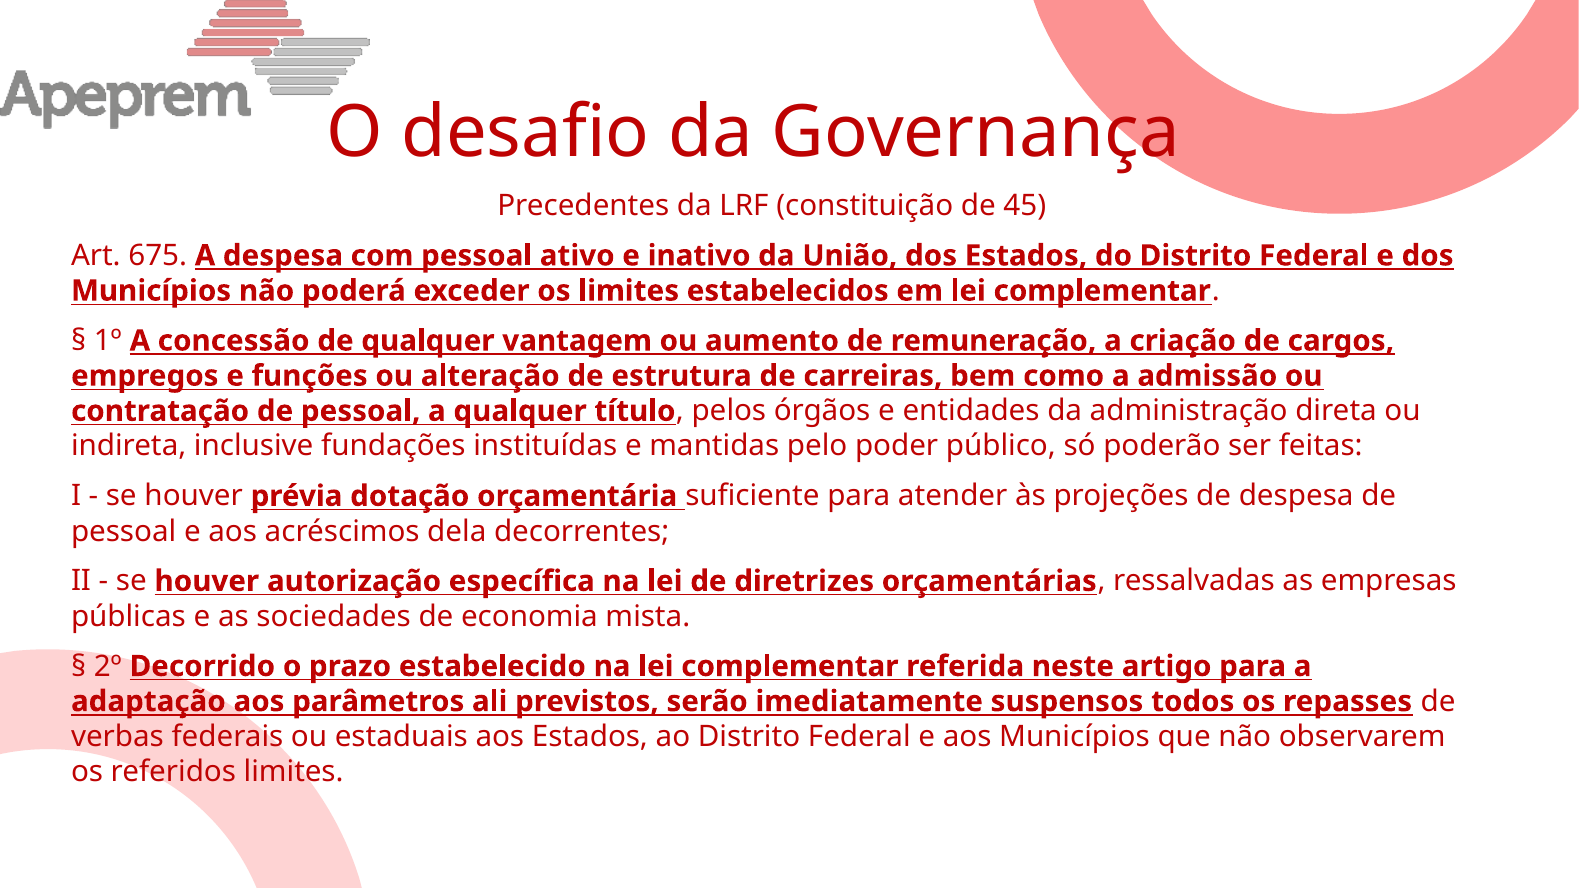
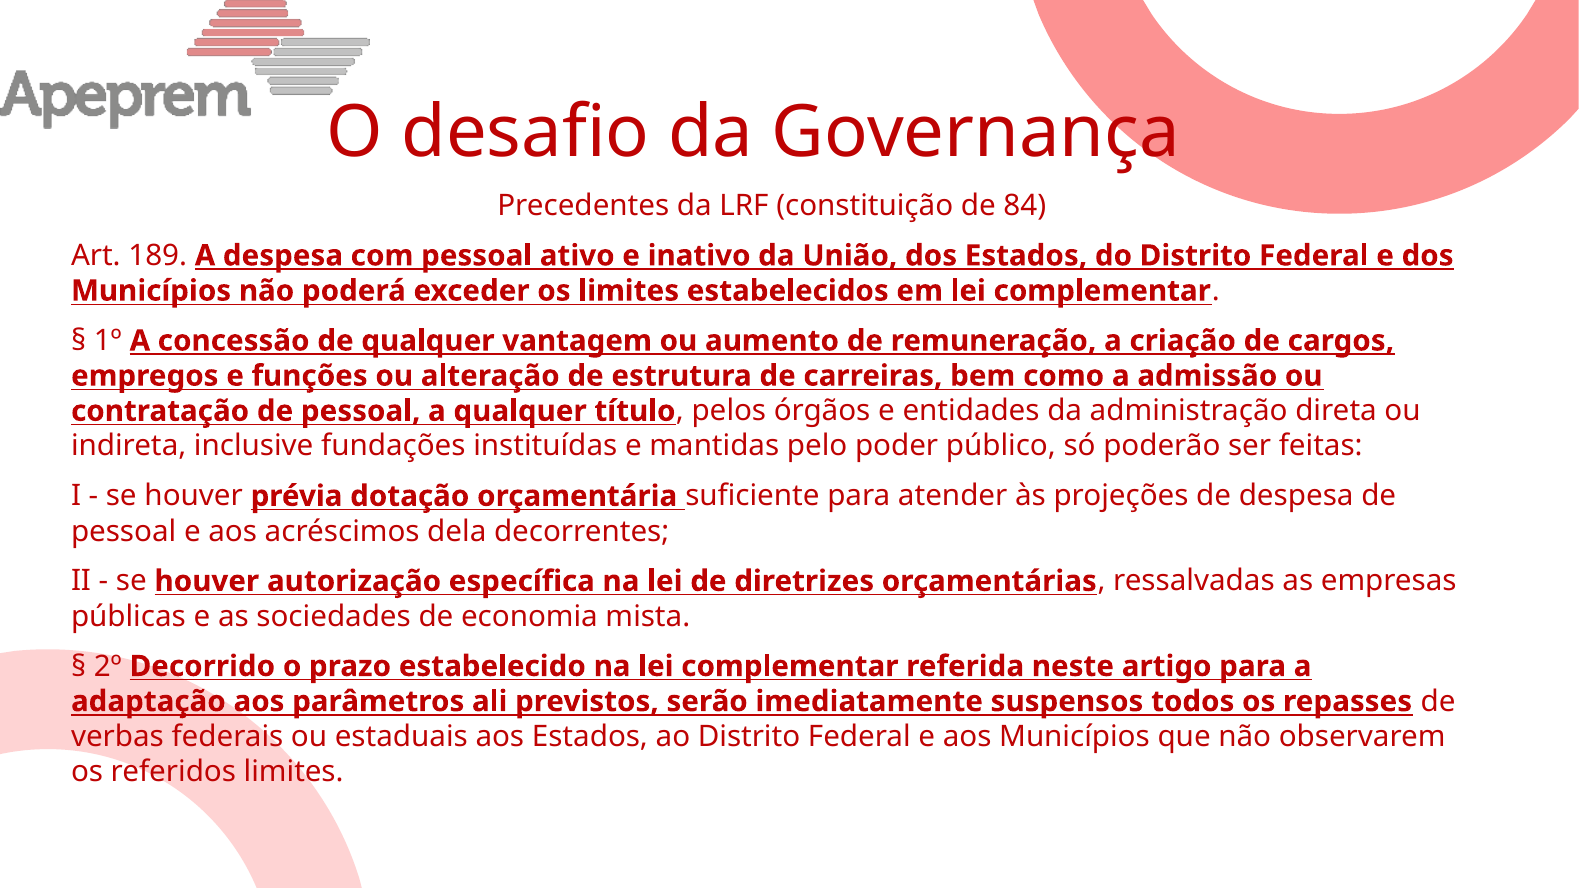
45: 45 -> 84
675: 675 -> 189
